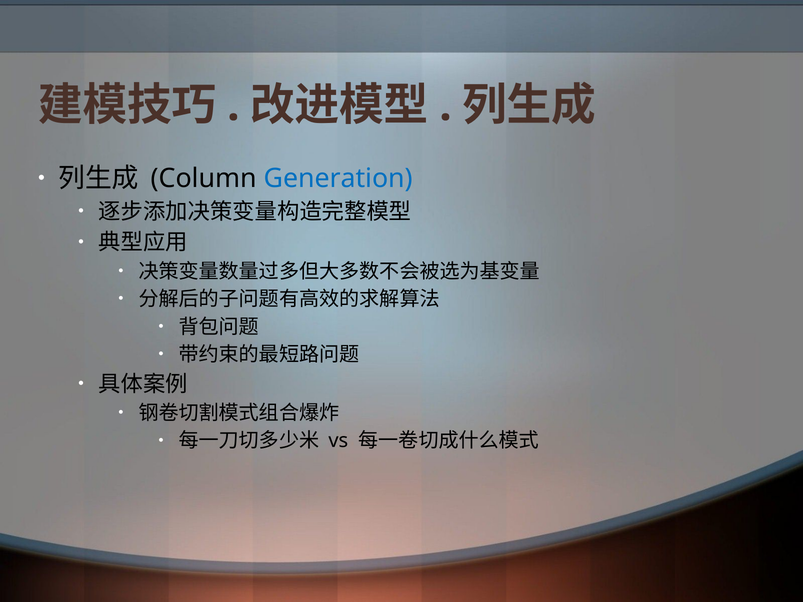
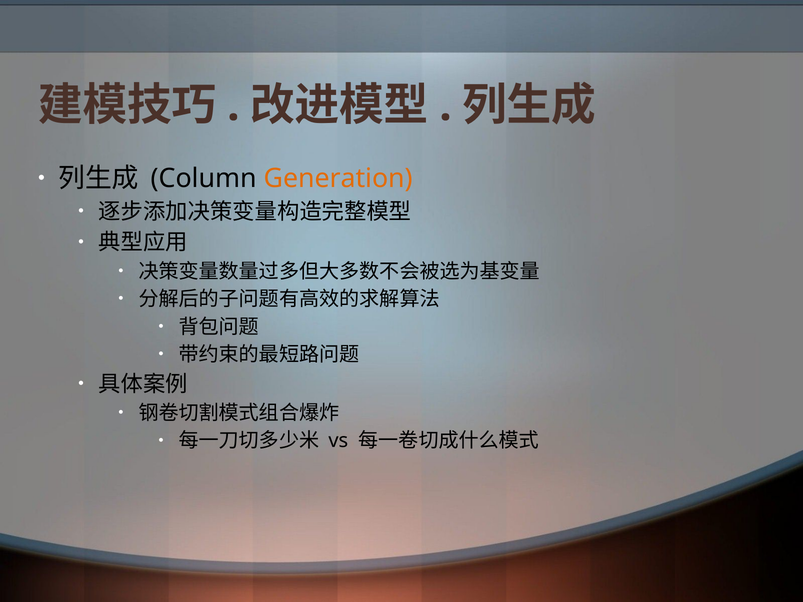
Generation colour: blue -> orange
